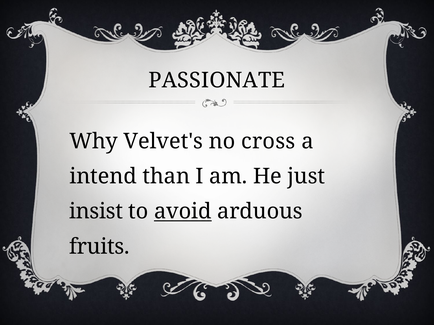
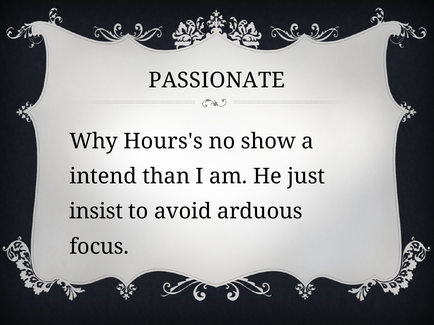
Velvet's: Velvet's -> Hours's
cross: cross -> show
avoid underline: present -> none
fruits: fruits -> focus
